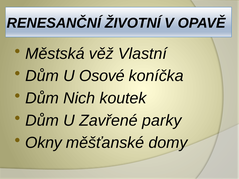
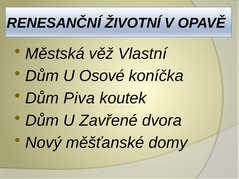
Nich: Nich -> Piva
parky: parky -> dvora
Okny: Okny -> Nový
